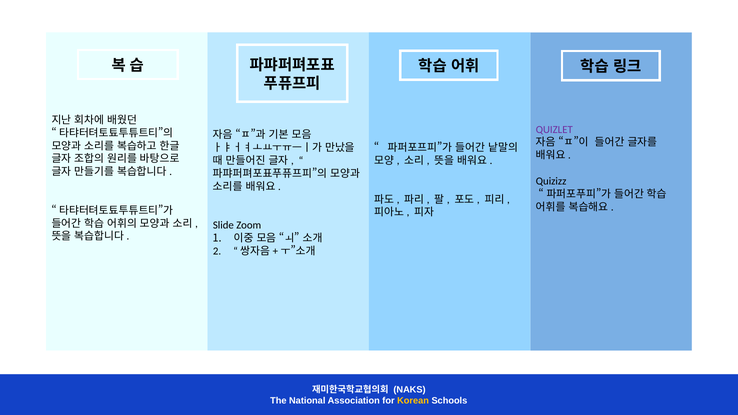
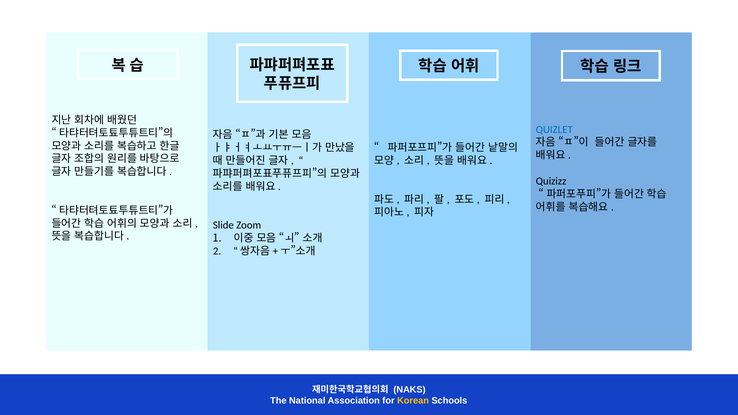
QUIZLET colour: purple -> blue
